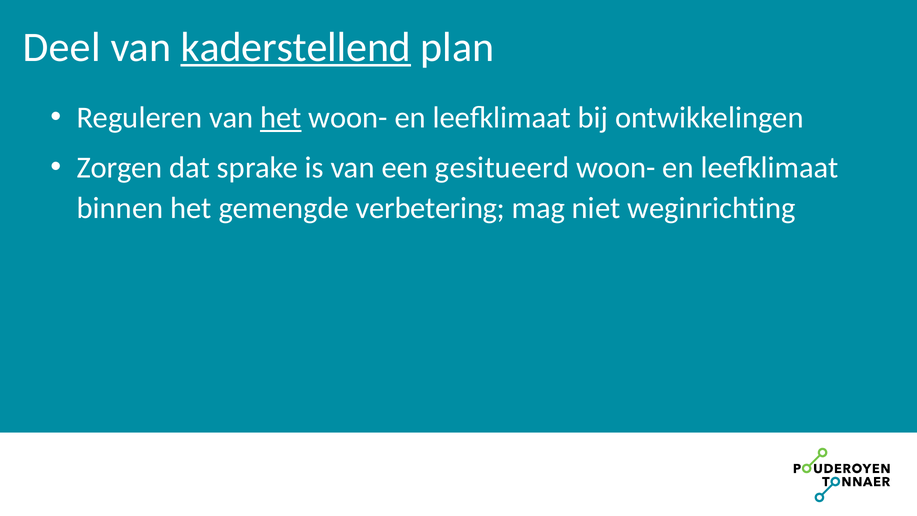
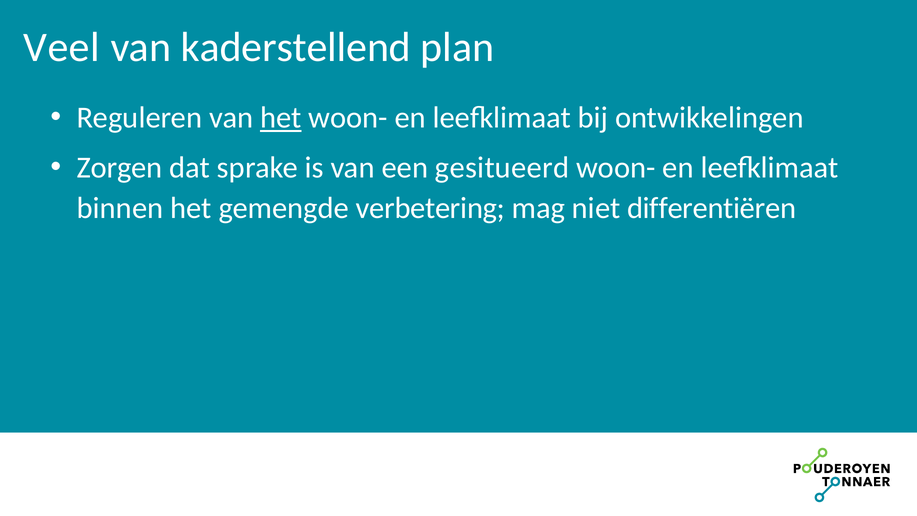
Deel: Deel -> Veel
kaderstellend underline: present -> none
weginrichting: weginrichting -> differentiëren
